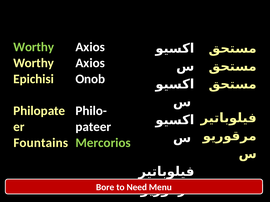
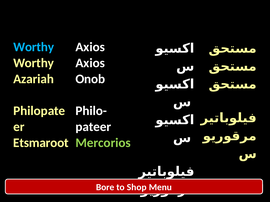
Worthy at (34, 47) colour: light green -> light blue
Epichisi: Epichisi -> Azariah
Fountains: Fountains -> Etsmaroot
Need: Need -> Shop
